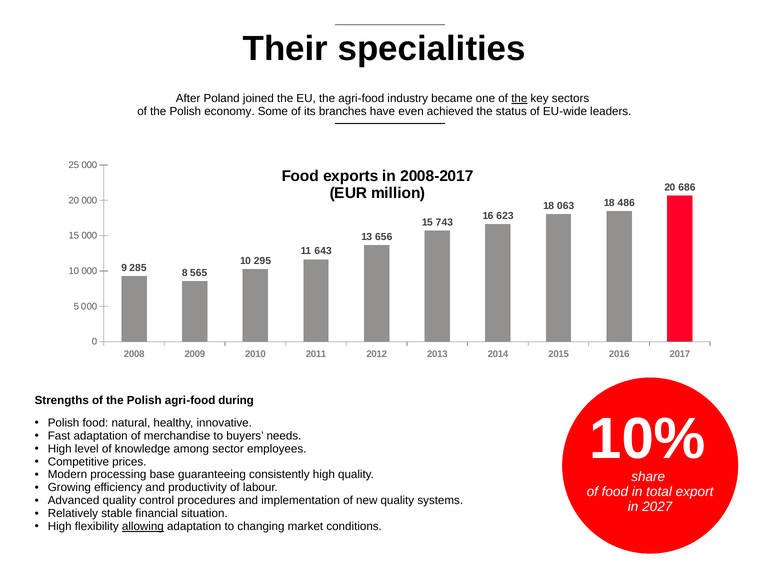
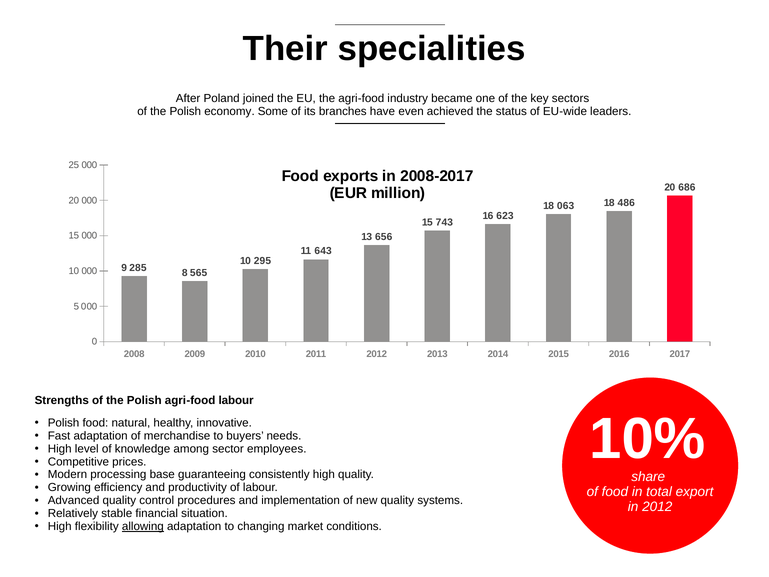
the at (519, 99) underline: present -> none
agri-food during: during -> labour
in 2027: 2027 -> 2012
